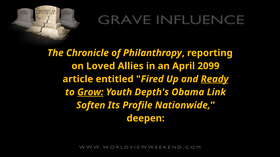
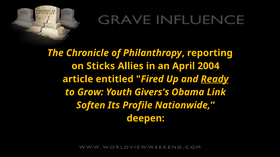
Loved: Loved -> Sticks
2099: 2099 -> 2004
Grow underline: present -> none
Depth's: Depth's -> Givers's
